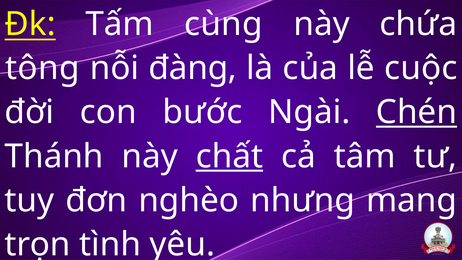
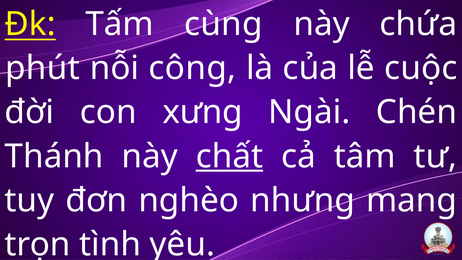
tông: tông -> phút
đàng: đàng -> công
bước: bước -> xưng
Chén underline: present -> none
